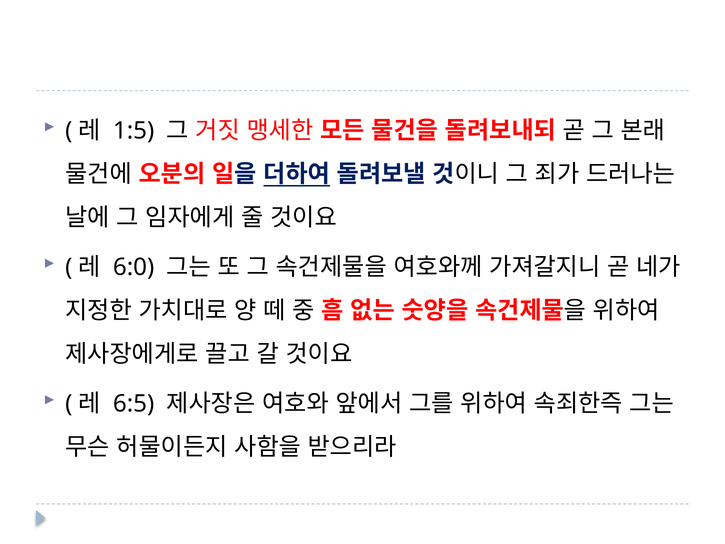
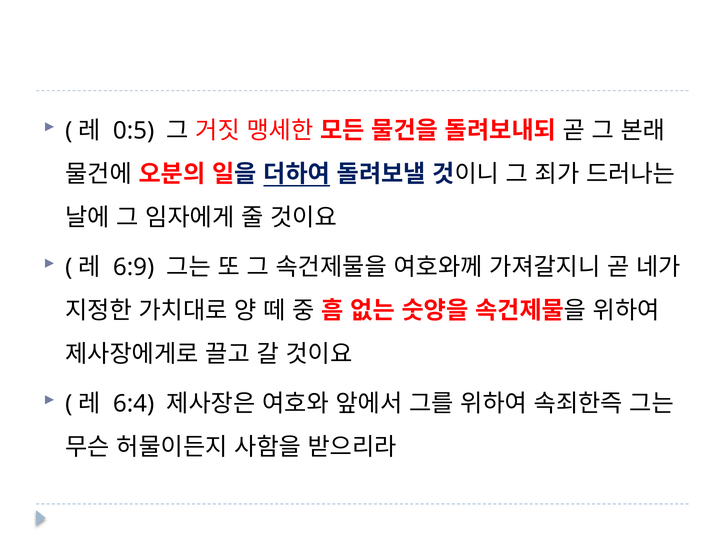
1:5: 1:5 -> 0:5
6:0: 6:0 -> 6:9
6:5: 6:5 -> 6:4
